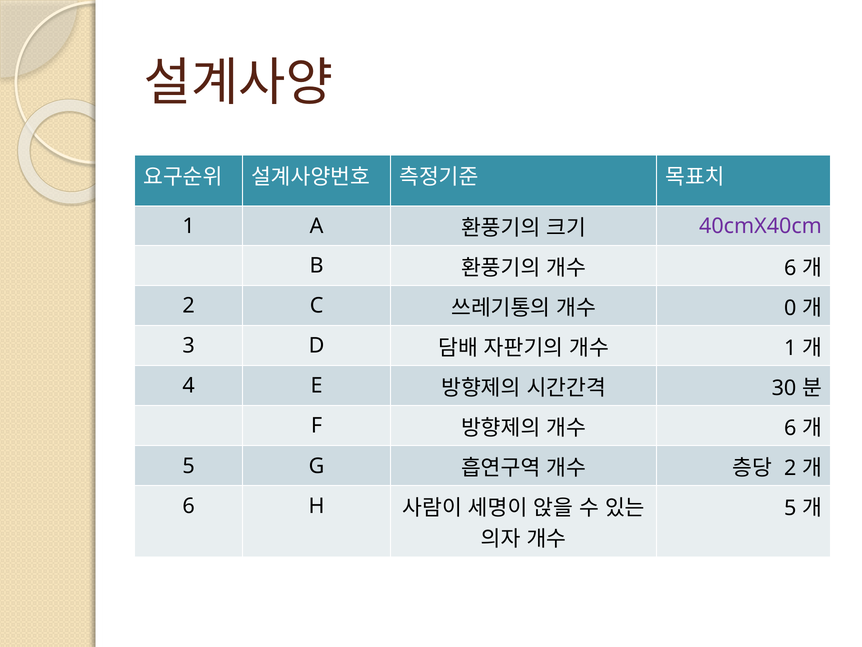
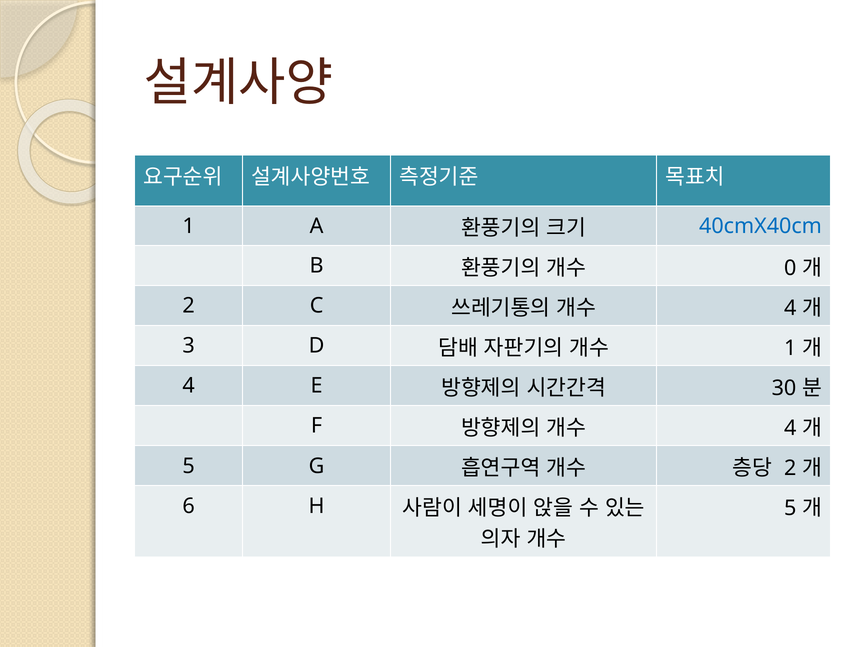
40cmX40cm colour: purple -> blue
6 at (790, 268): 6 -> 0
0 at (790, 308): 0 -> 4
6 at (790, 428): 6 -> 4
